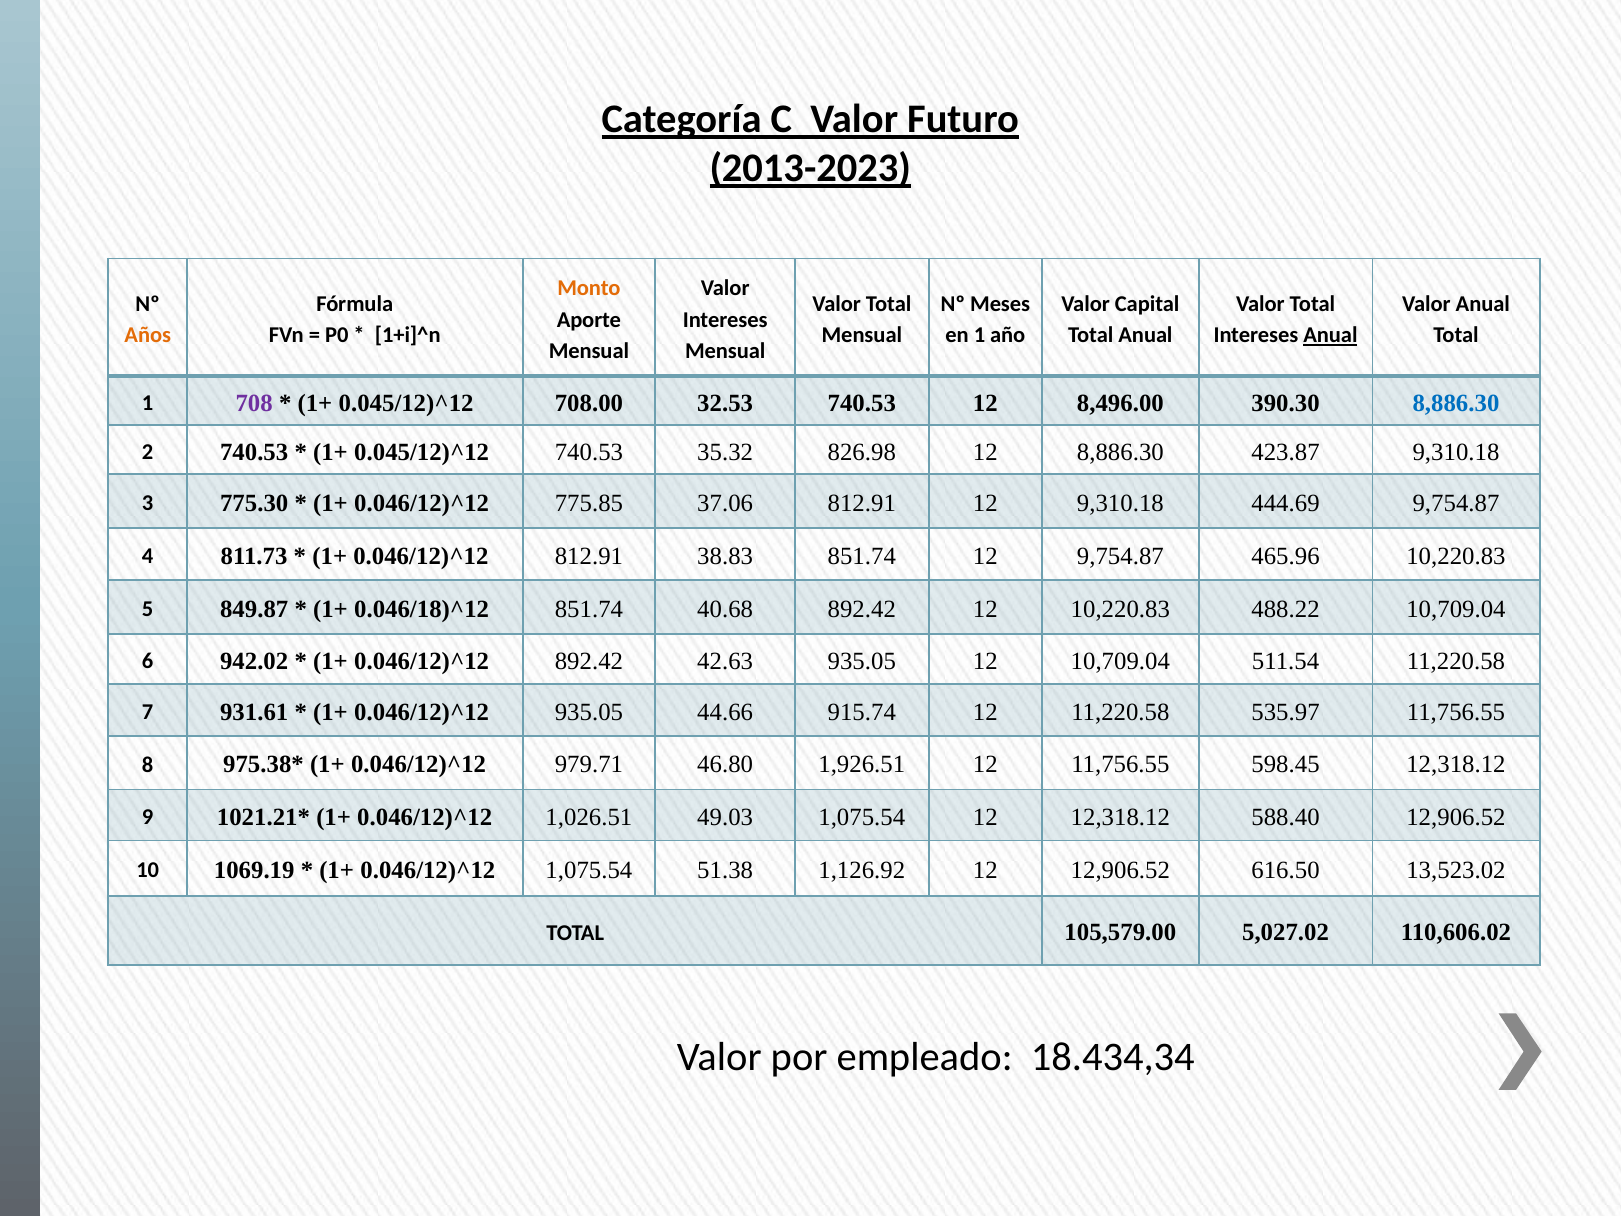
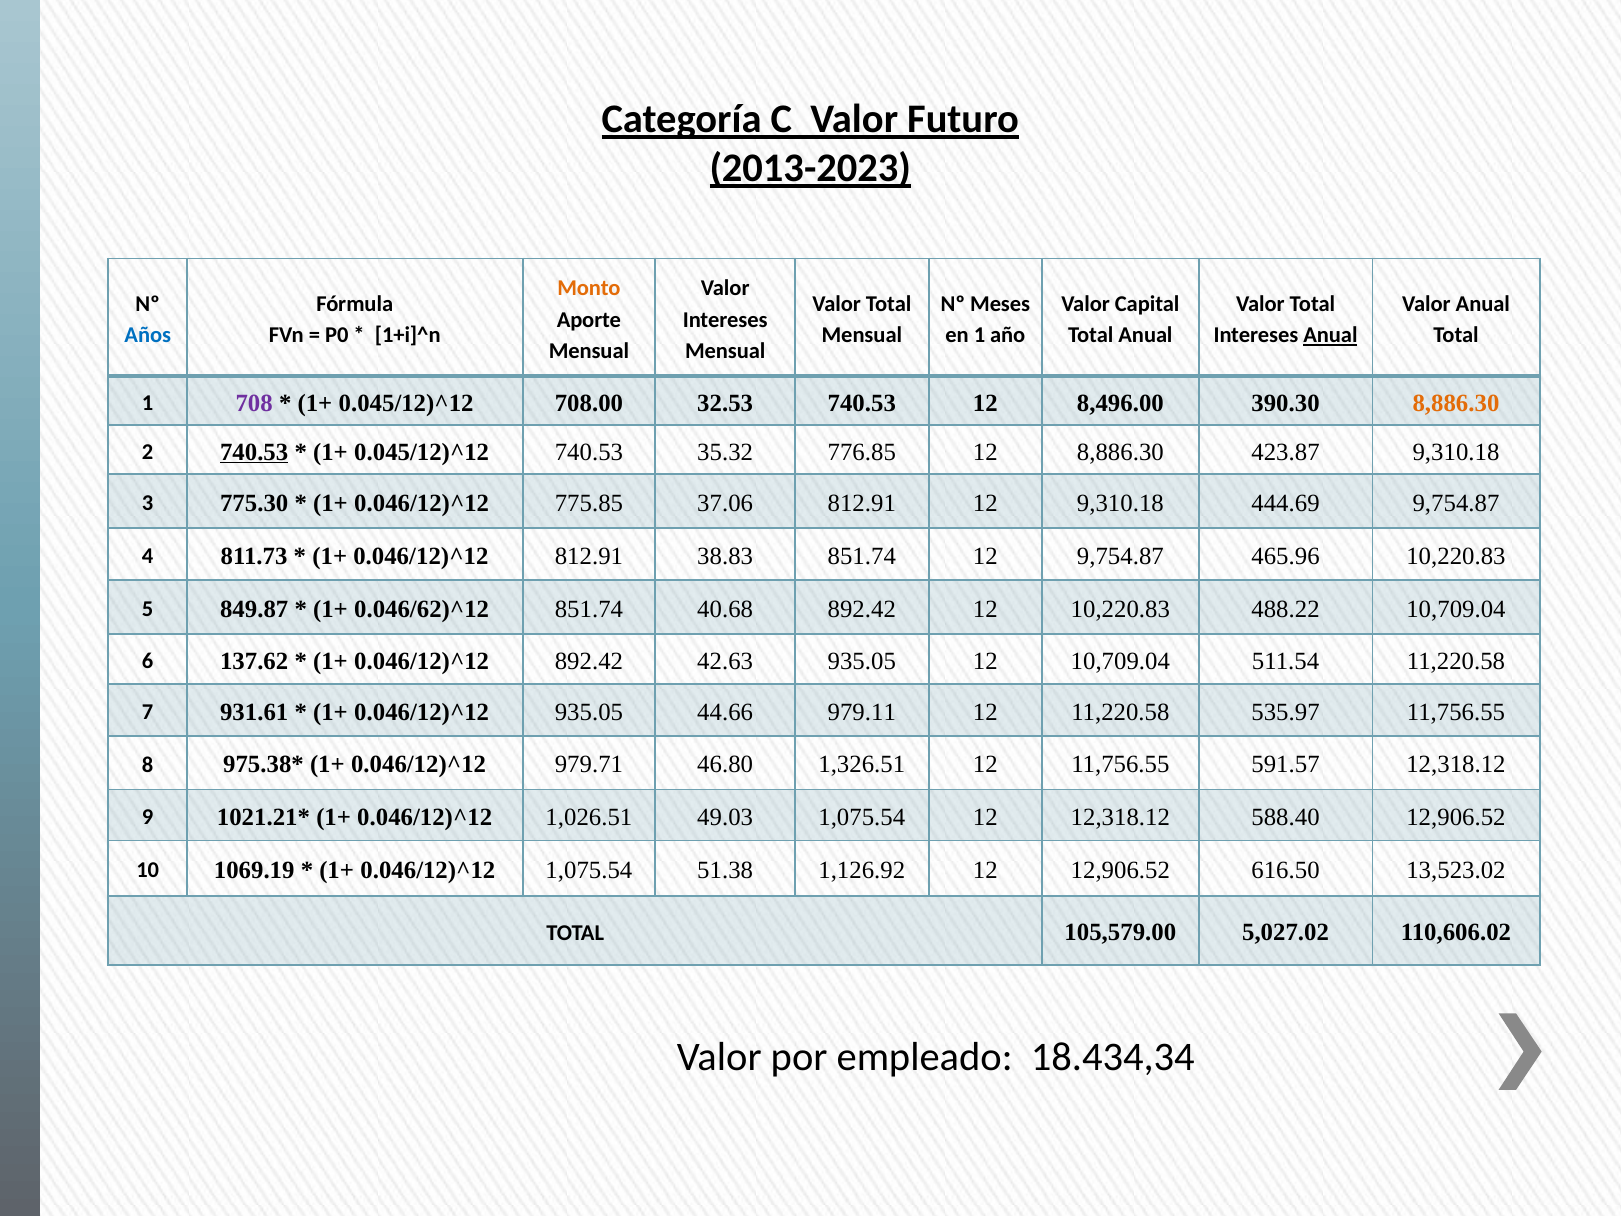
Años colour: orange -> blue
8,886.30 at (1456, 403) colour: blue -> orange
740.53 at (254, 452) underline: none -> present
826.98: 826.98 -> 776.85
0.046/18)^12: 0.046/18)^12 -> 0.046/62)^12
942.02: 942.02 -> 137.62
915.74: 915.74 -> 979.11
1,926.51: 1,926.51 -> 1,326.51
598.45: 598.45 -> 591.57
